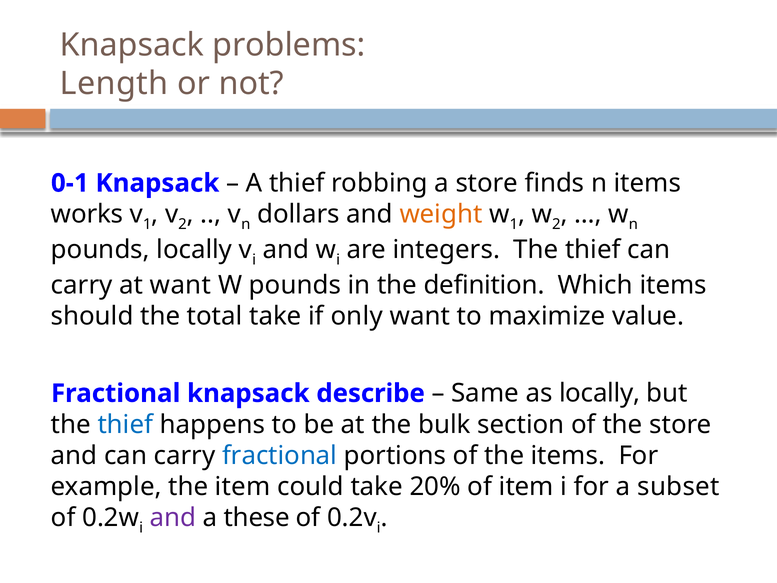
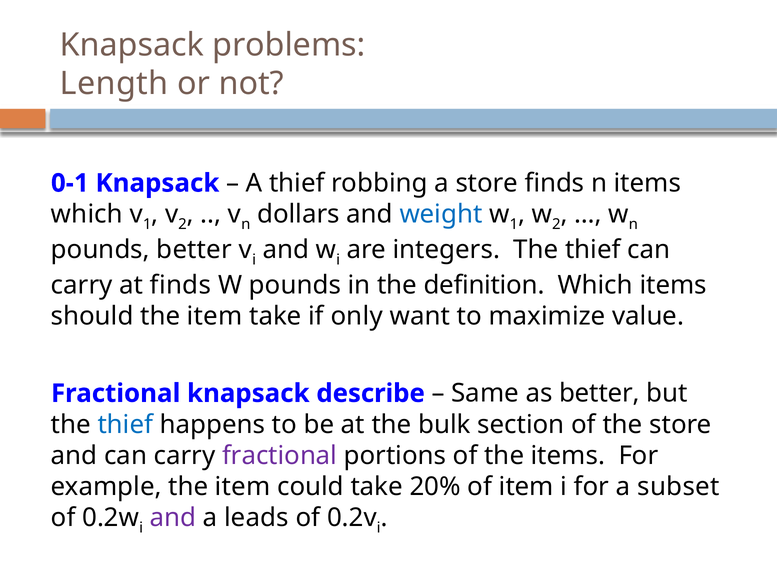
works at (87, 214): works -> which
weight colour: orange -> blue
pounds locally: locally -> better
at want: want -> finds
should the total: total -> item
as locally: locally -> better
fractional at (280, 455) colour: blue -> purple
these: these -> leads
